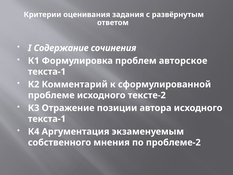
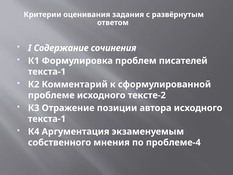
авторское: авторское -> писателей
проблеме-2: проблеме-2 -> проблеме-4
